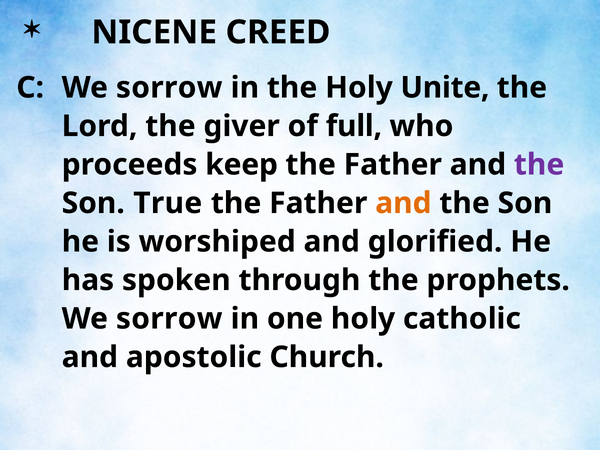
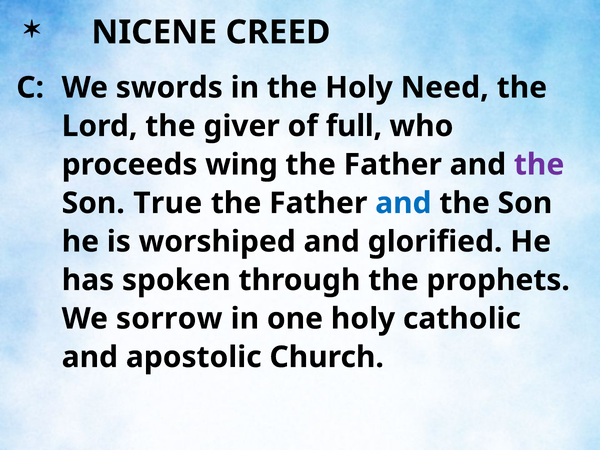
C We sorrow: sorrow -> swords
Unite: Unite -> Need
keep: keep -> wing
and at (403, 203) colour: orange -> blue
